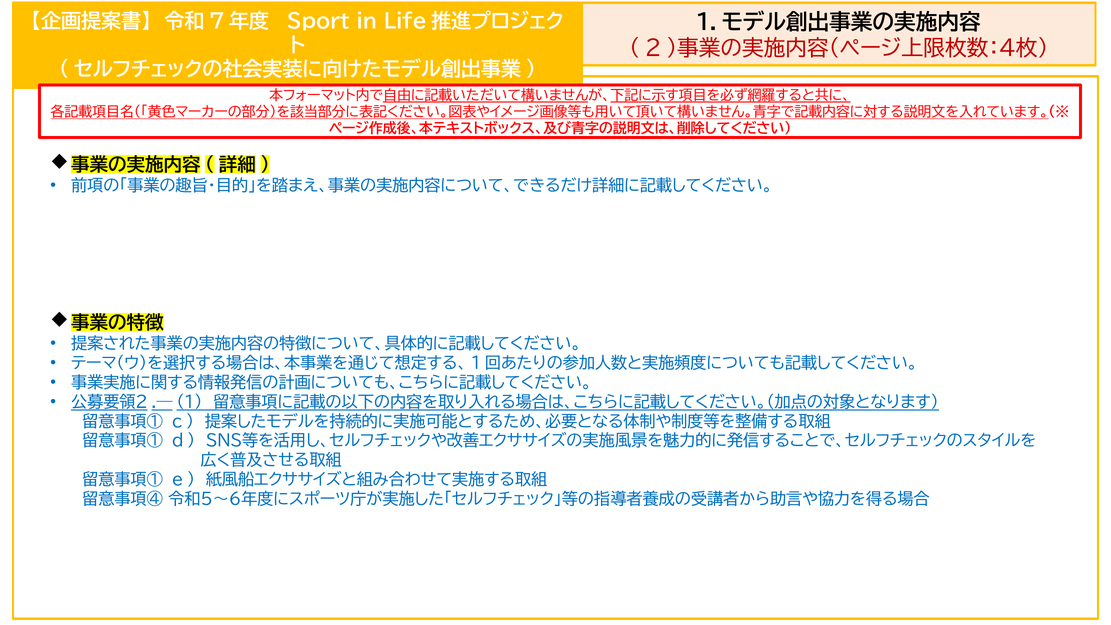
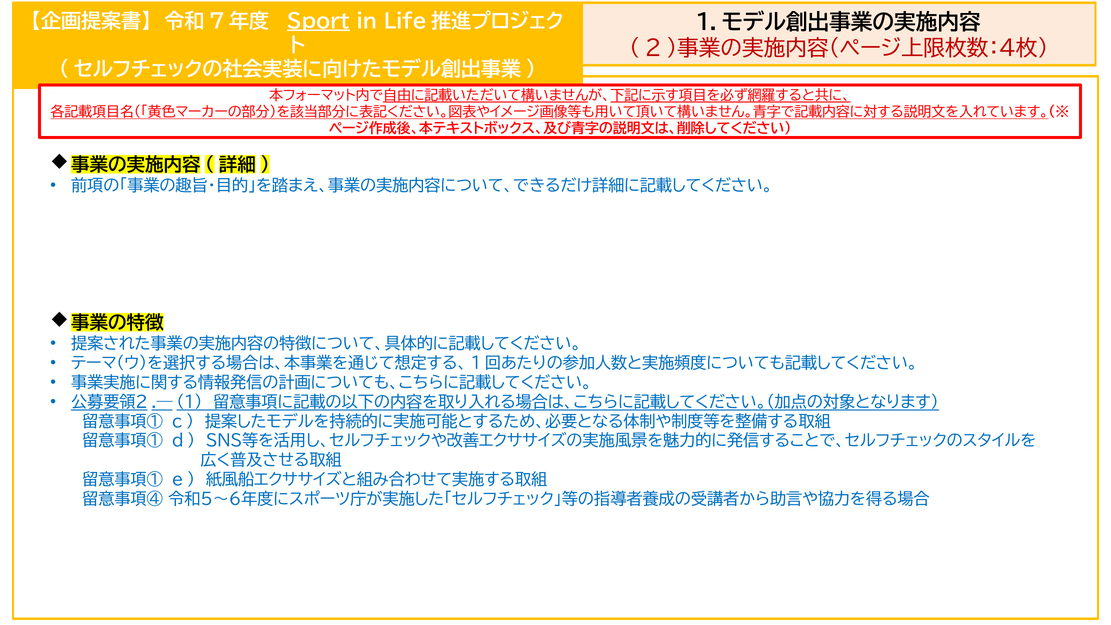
Sport underline: none -> present
